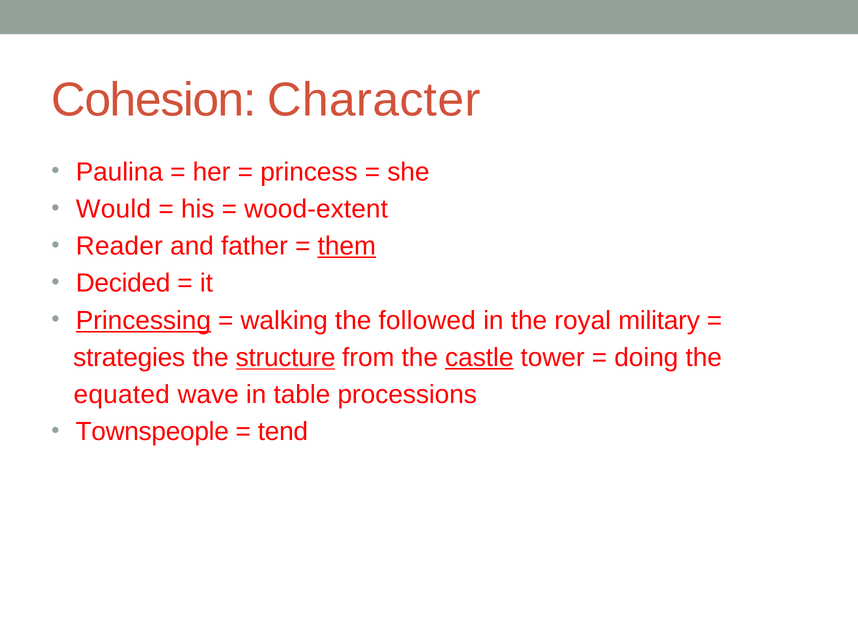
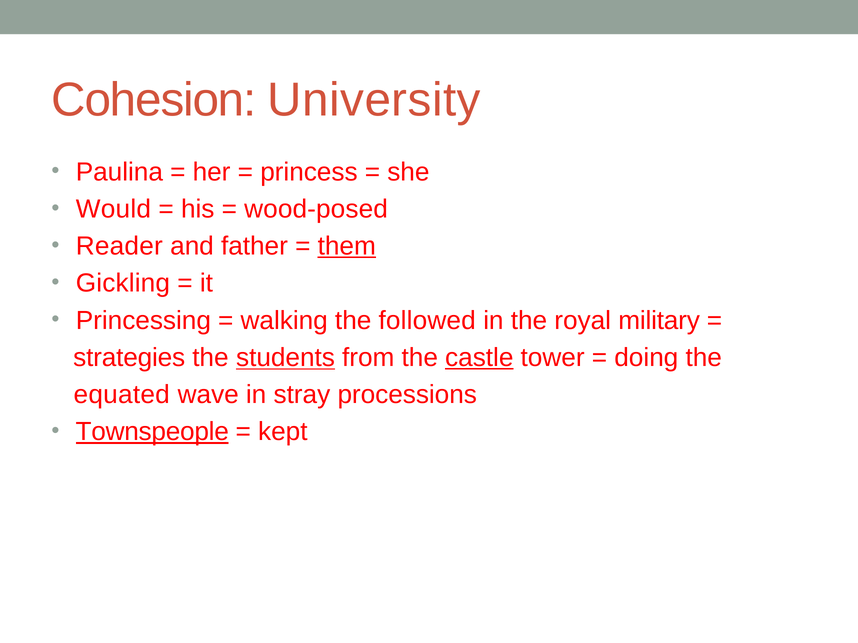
Character: Character -> University
wood-extent: wood-extent -> wood-posed
Decided: Decided -> Gickling
Princessing underline: present -> none
structure: structure -> students
table: table -> stray
Townspeople underline: none -> present
tend: tend -> kept
